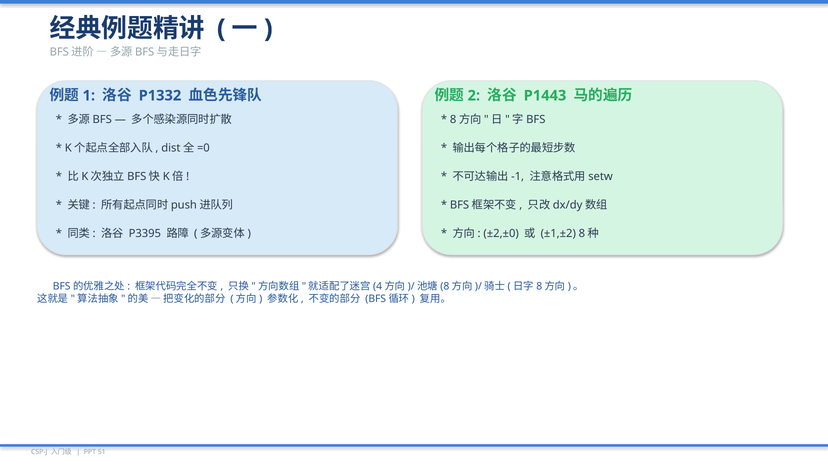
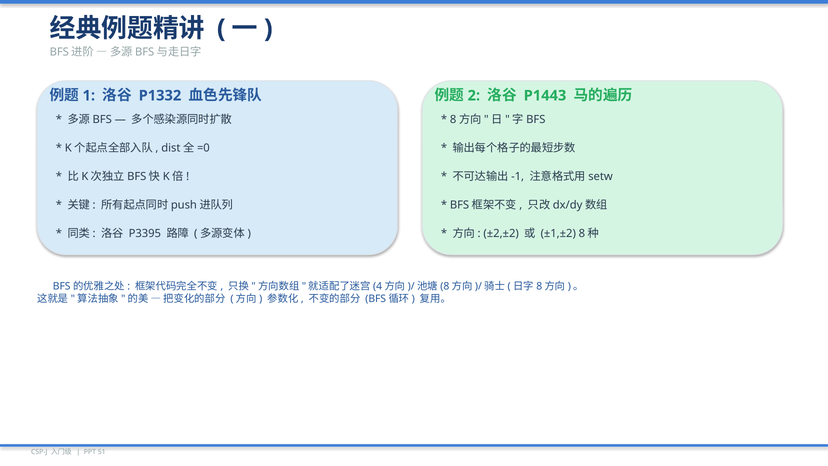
±2,±0: ±2,±0 -> ±2,±2
